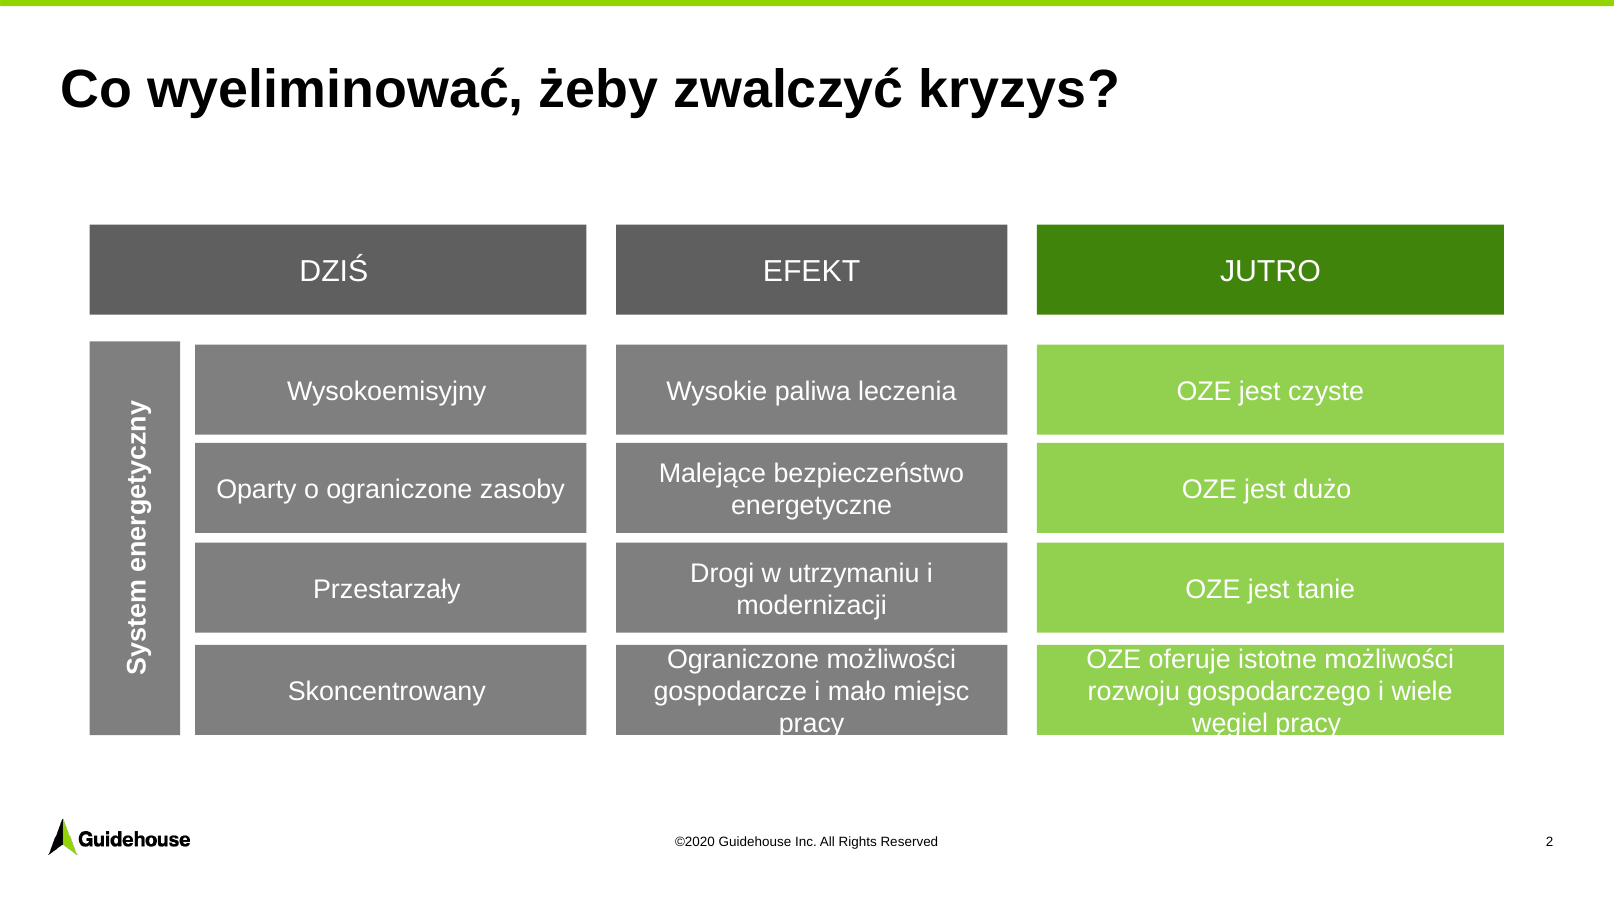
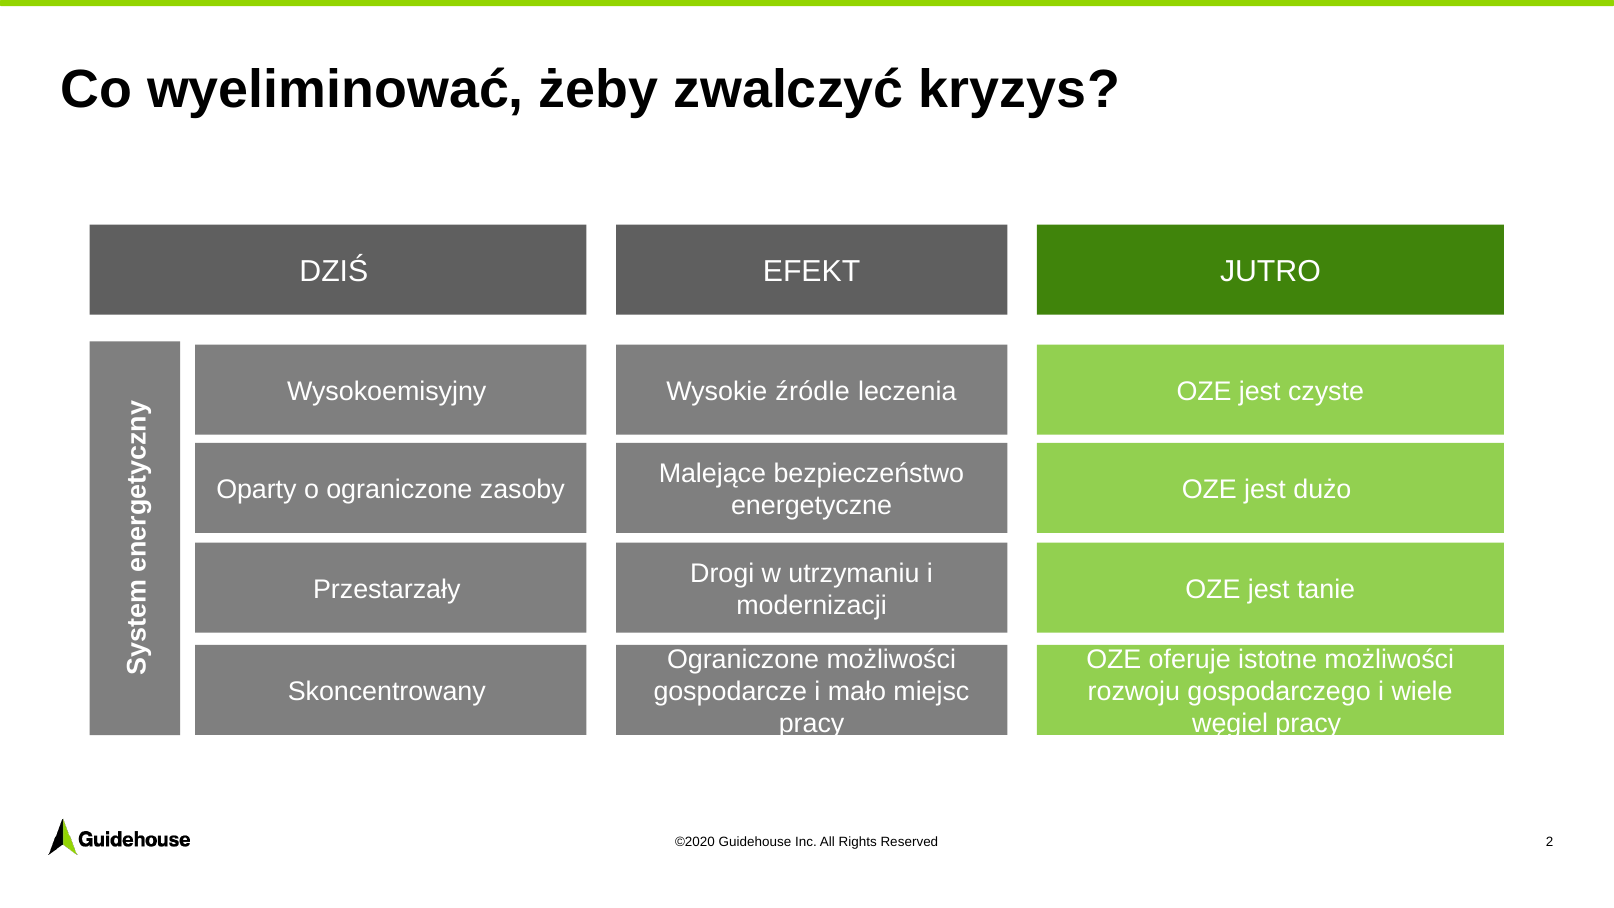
paliwa: paliwa -> źródle
